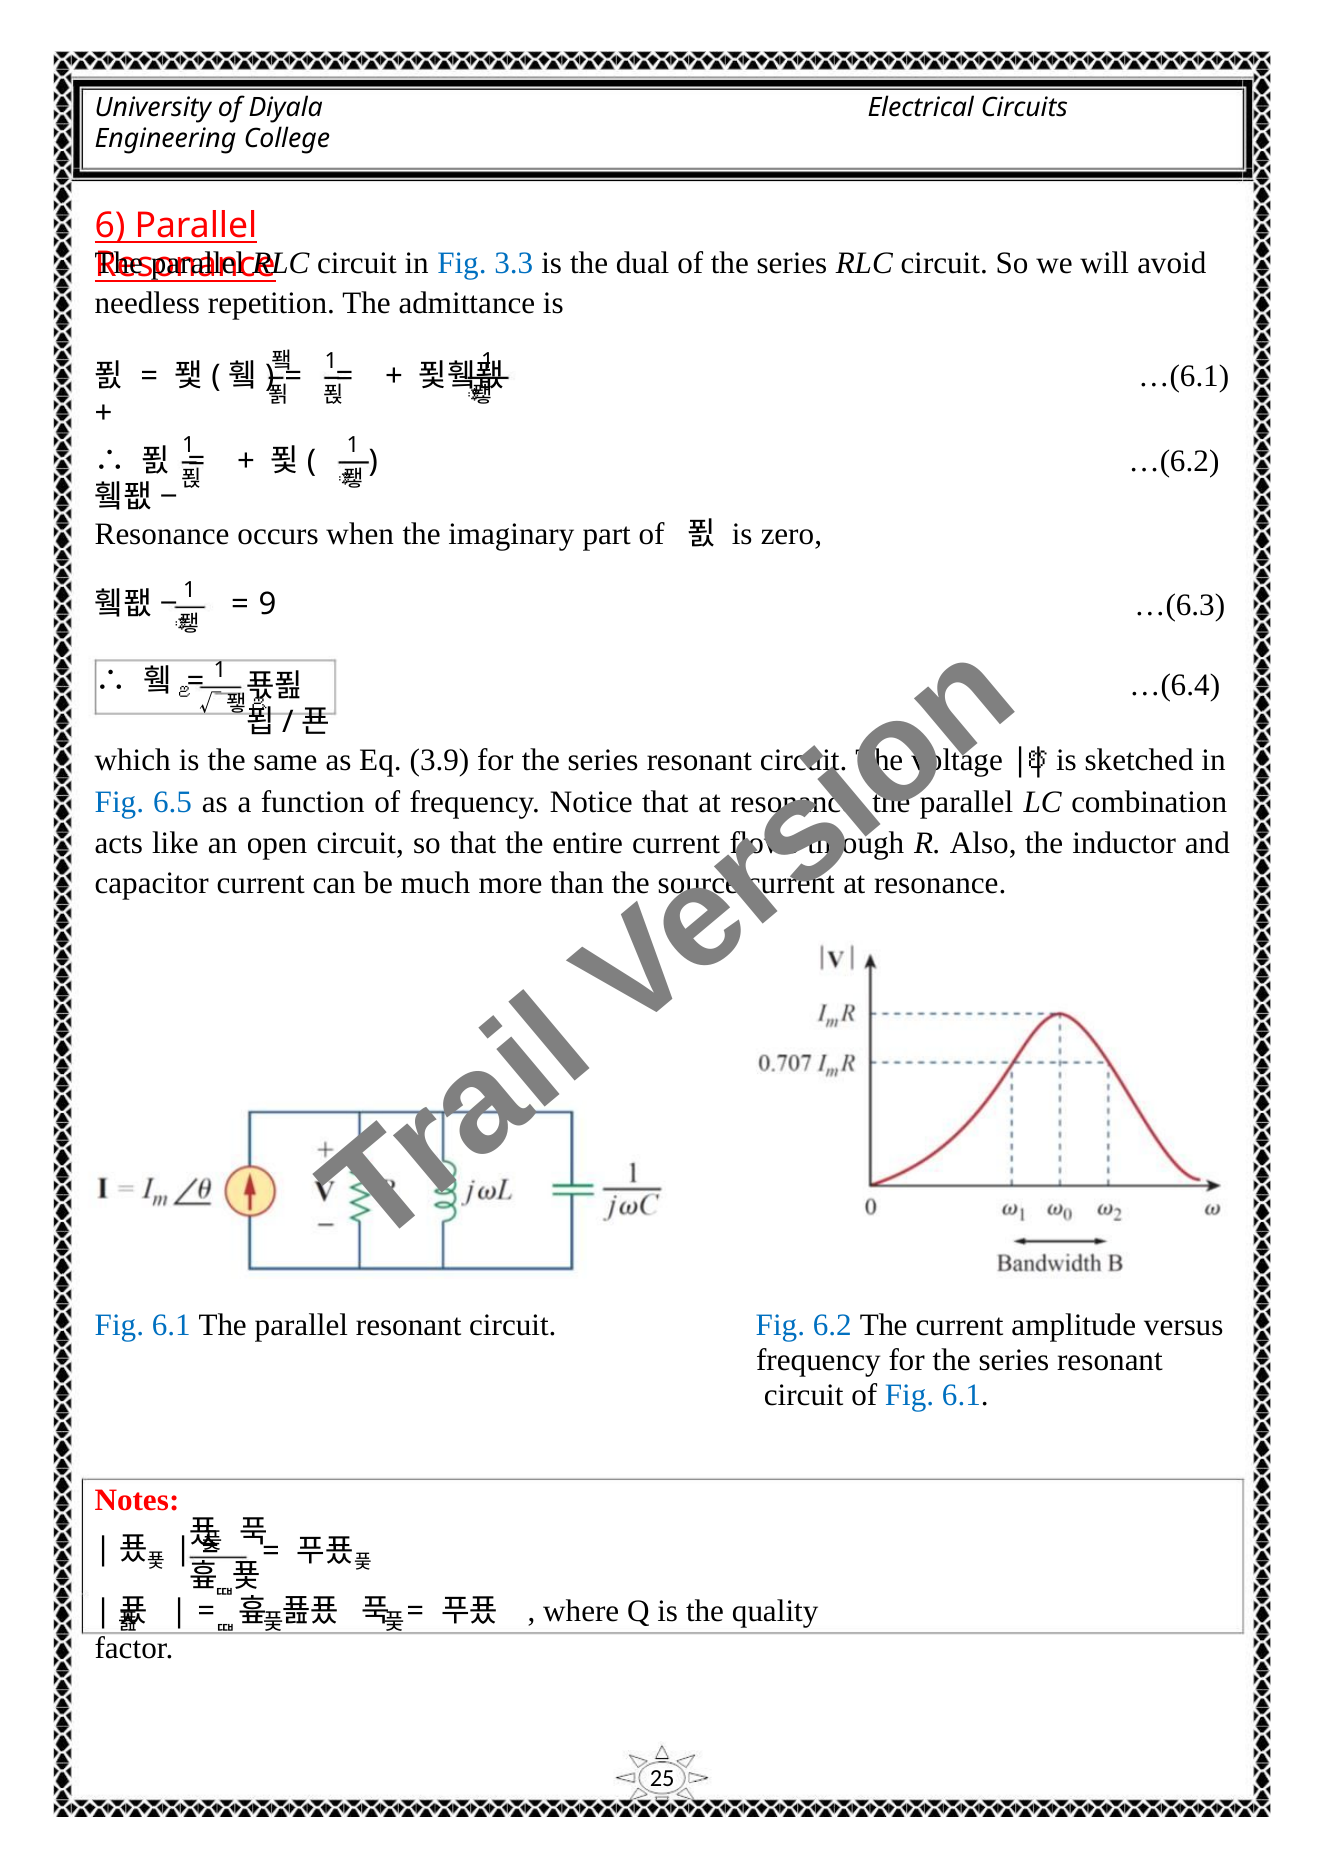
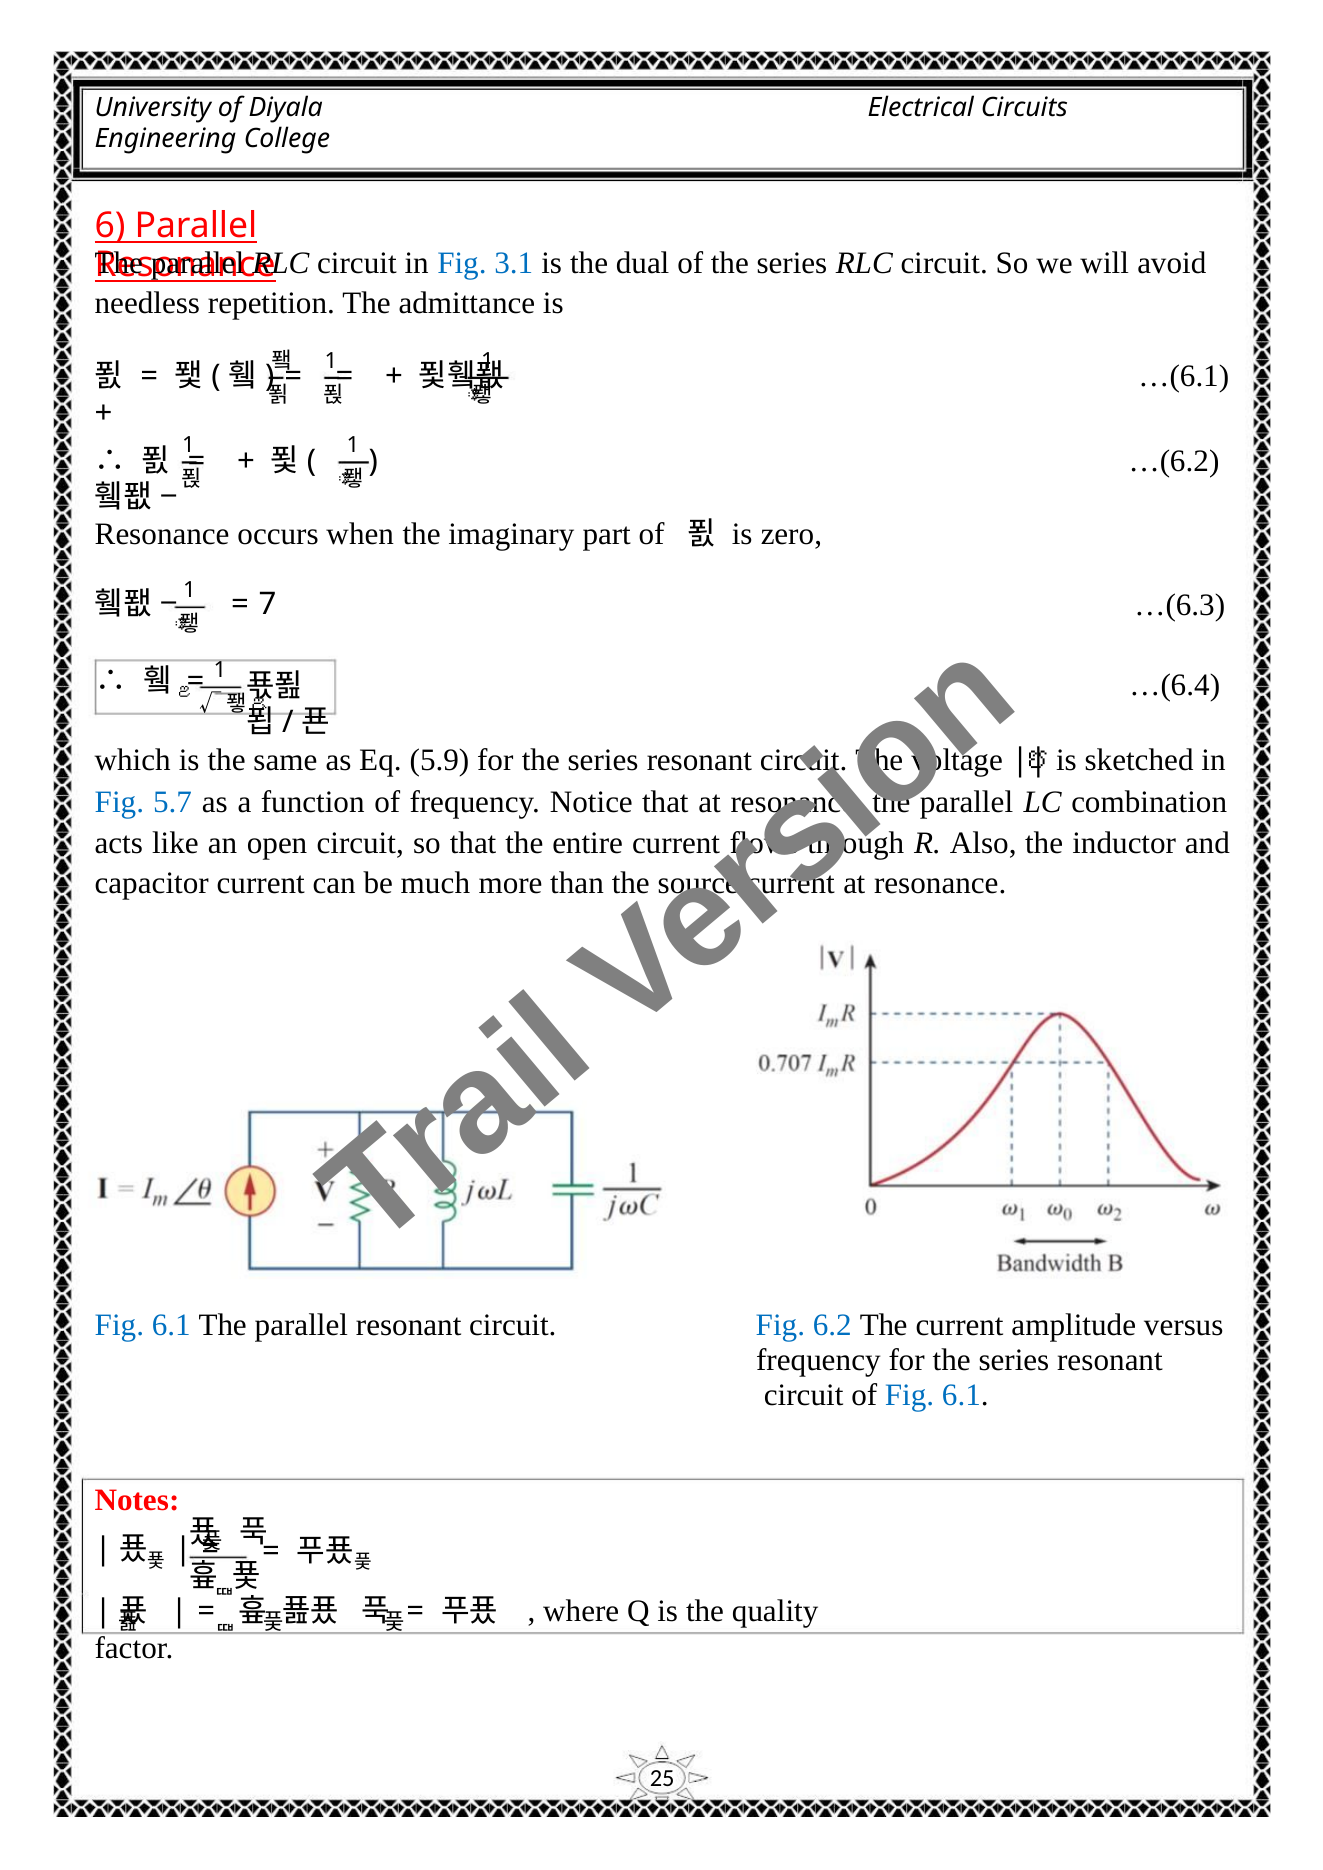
3.3: 3.3 -> 3.1
9: 9 -> 7
3.9: 3.9 -> 5.9
6.5: 6.5 -> 5.7
